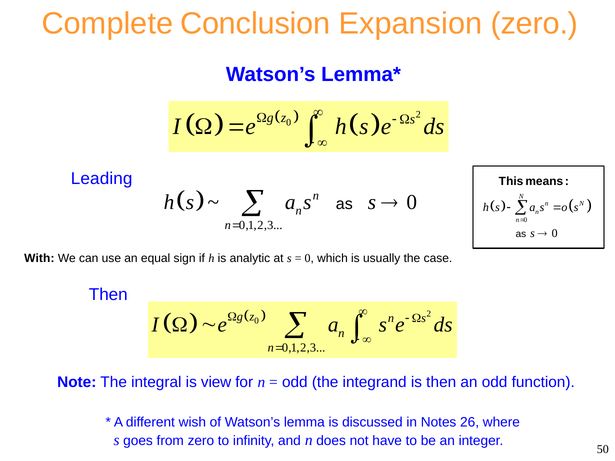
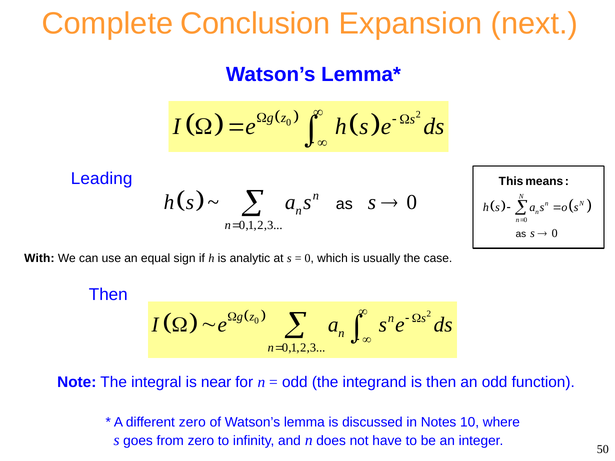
Expansion zero: zero -> next
view: view -> near
different wish: wish -> zero
26: 26 -> 10
